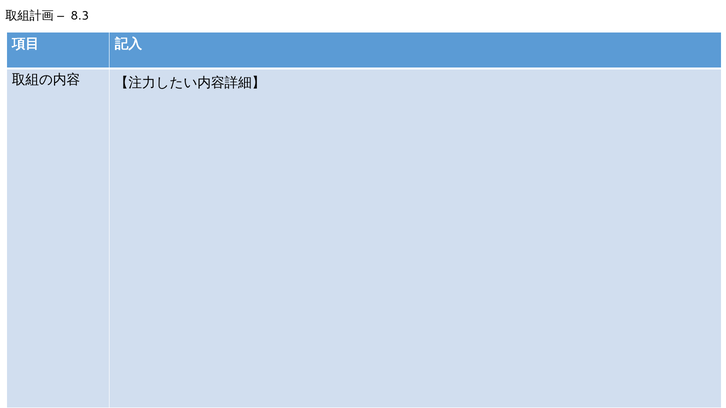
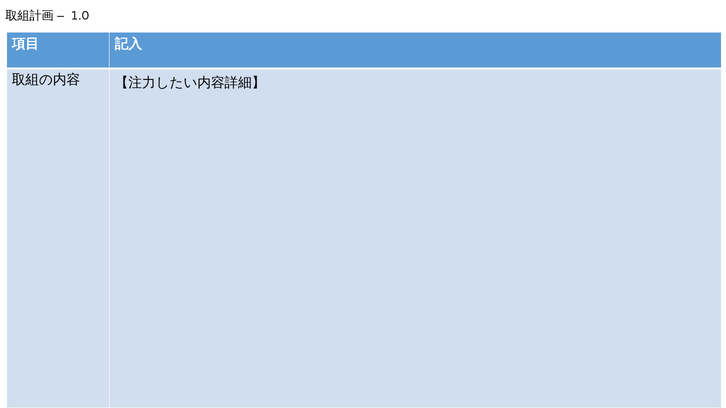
8.3: 8.3 -> 1.0
